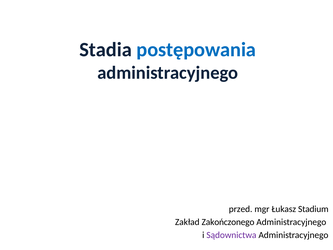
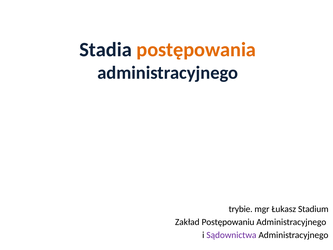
postępowania colour: blue -> orange
przed: przed -> trybie
Zakończonego: Zakończonego -> Postępowaniu
